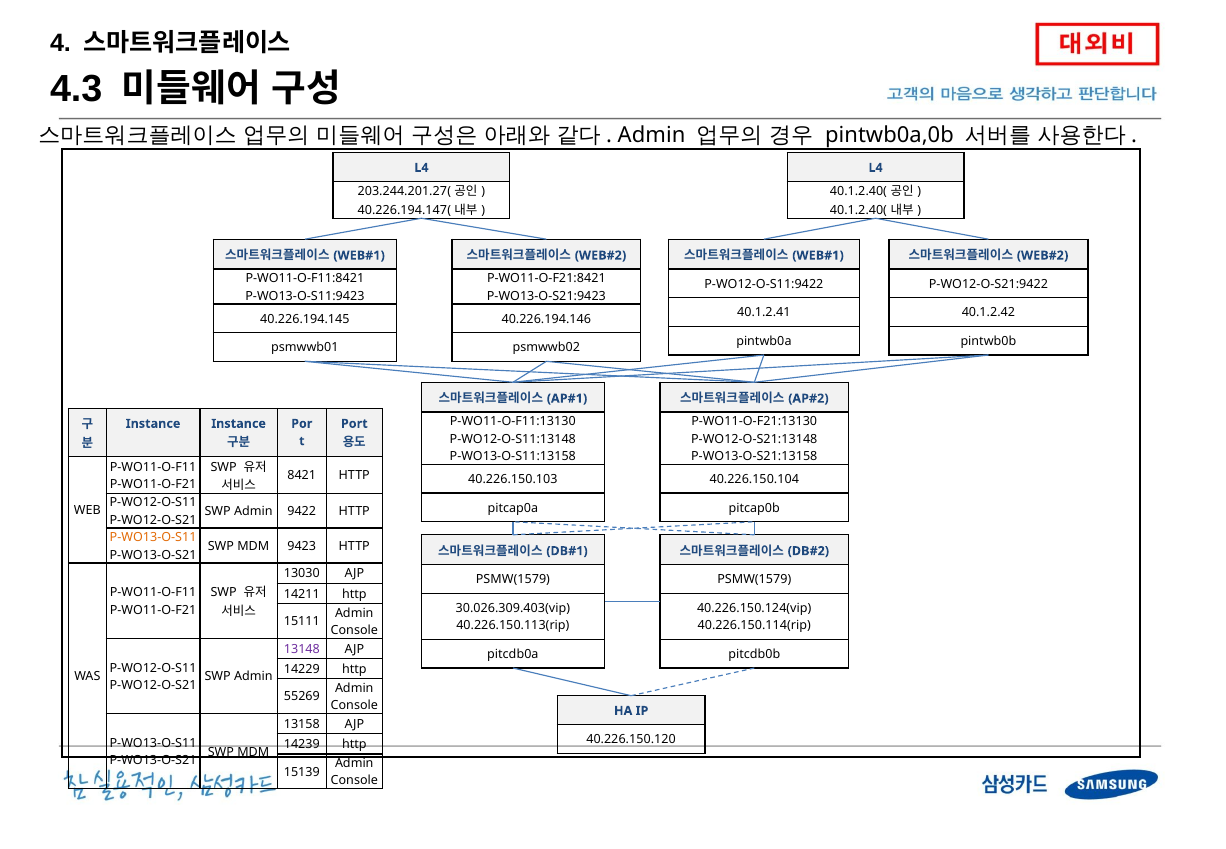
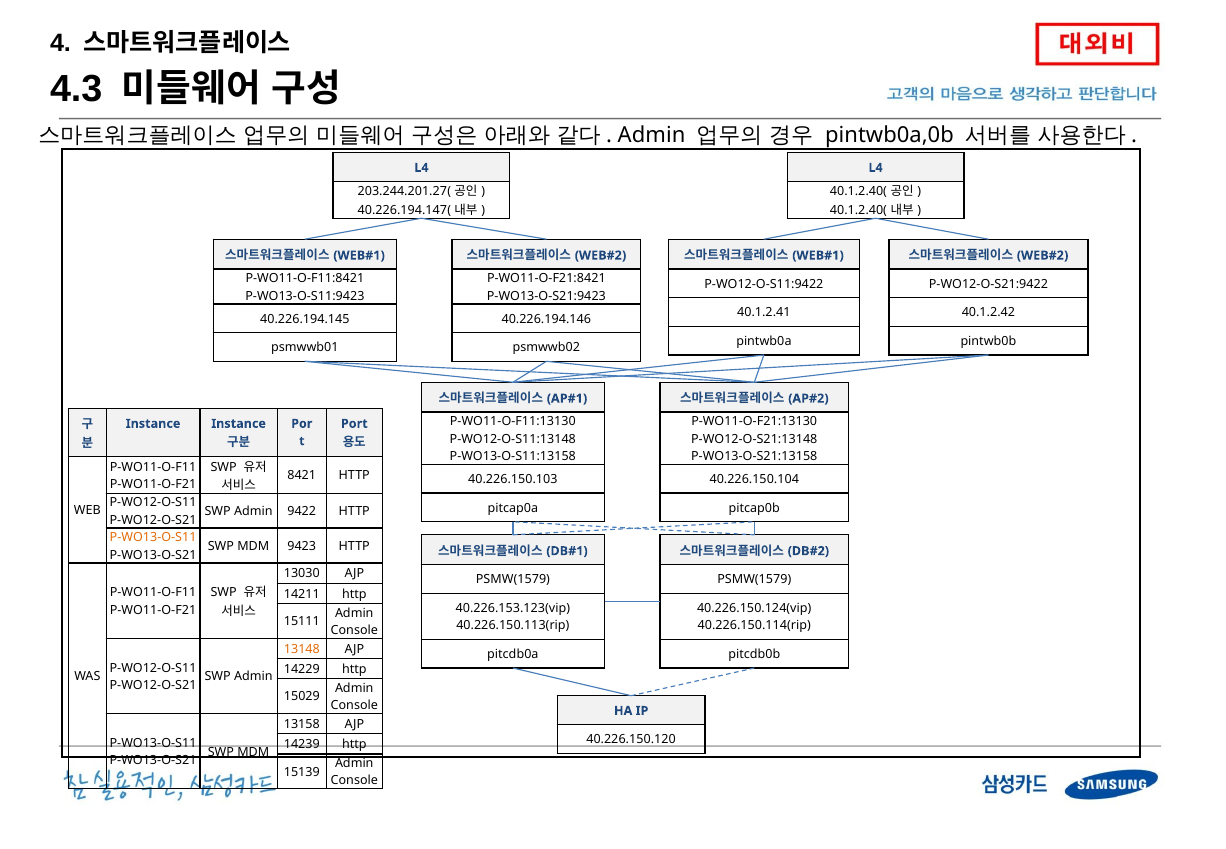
30.026.309.403(vip: 30.026.309.403(vip -> 40.226.153.123(vip
13148 colour: purple -> orange
55269: 55269 -> 15029
